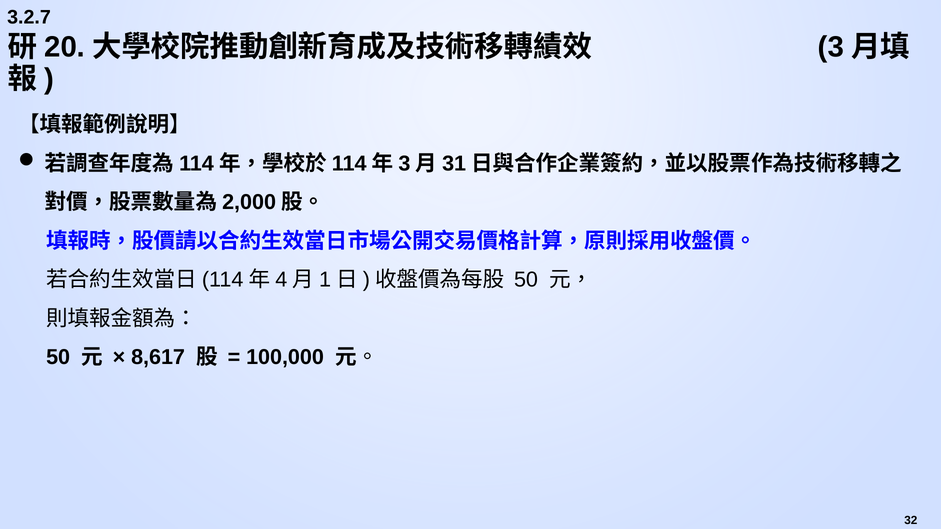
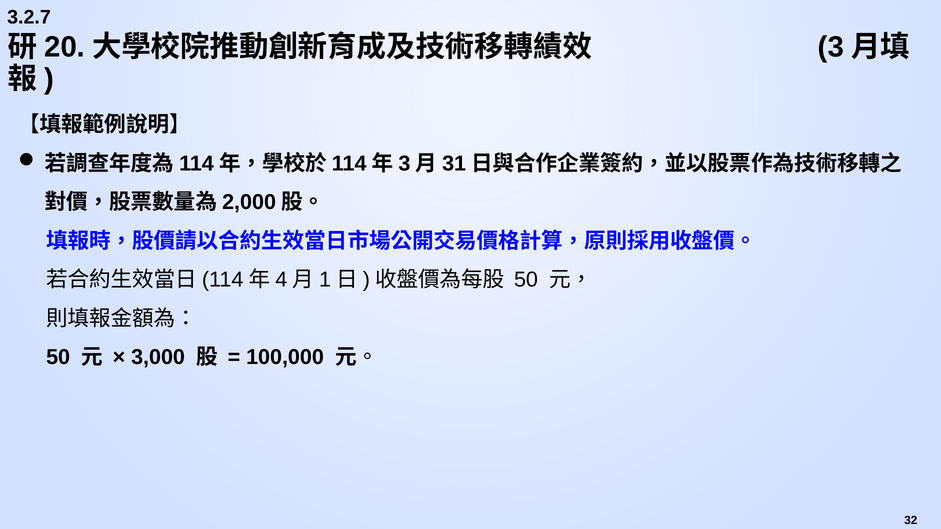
8,617: 8,617 -> 3,000
